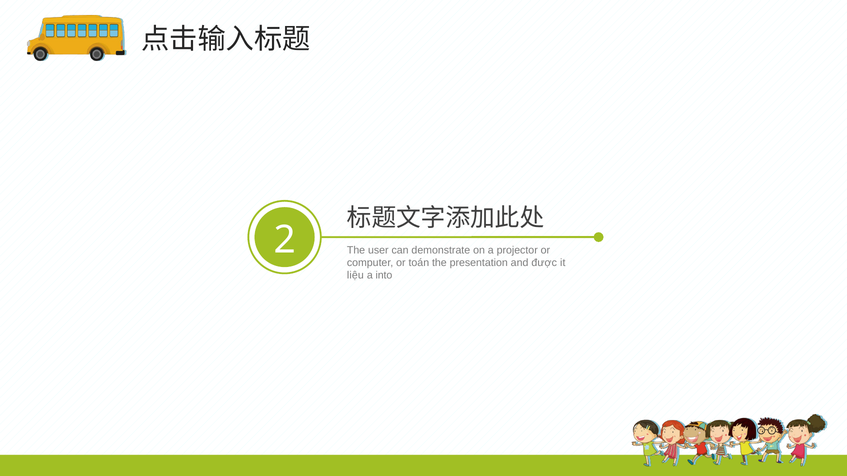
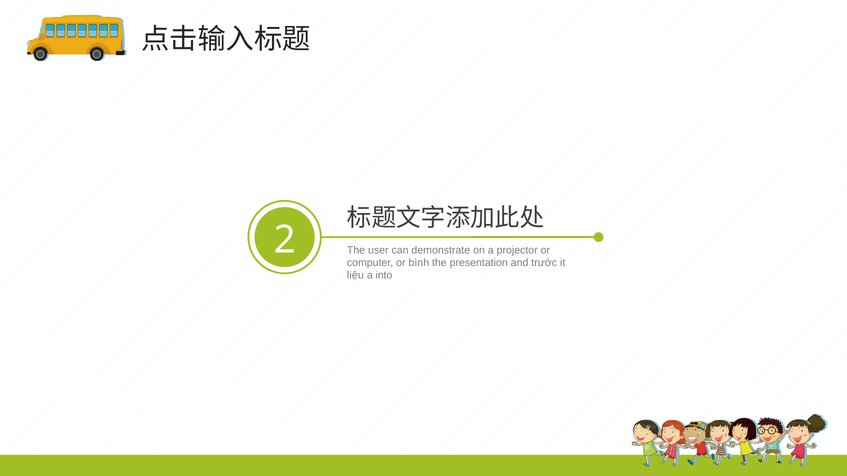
toán: toán -> bình
được: được -> trước
